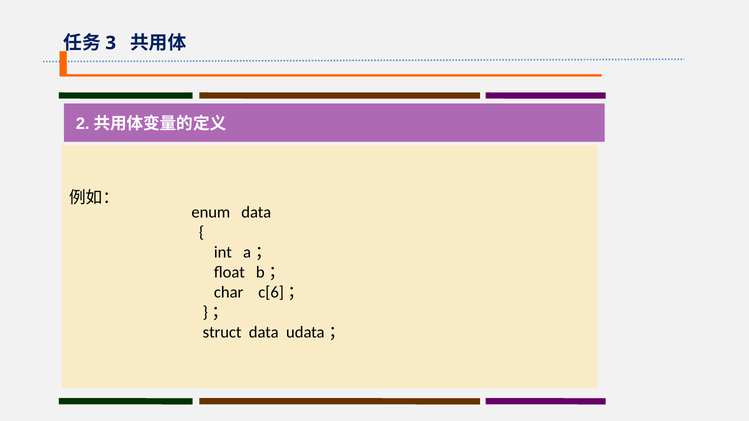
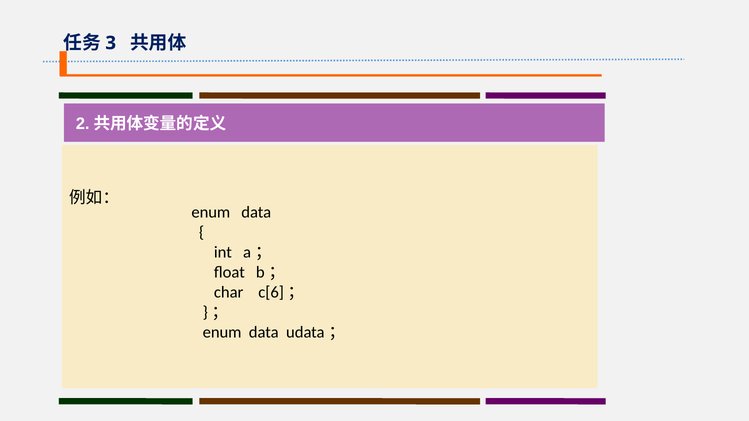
struct at (222, 332): struct -> enum
